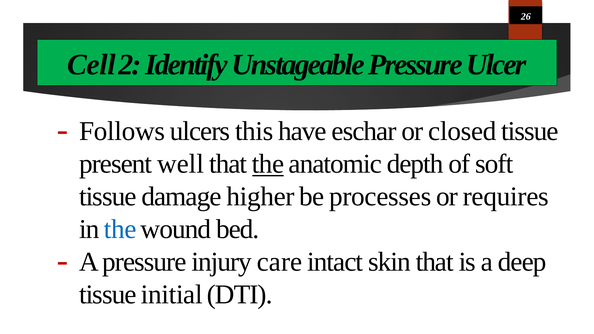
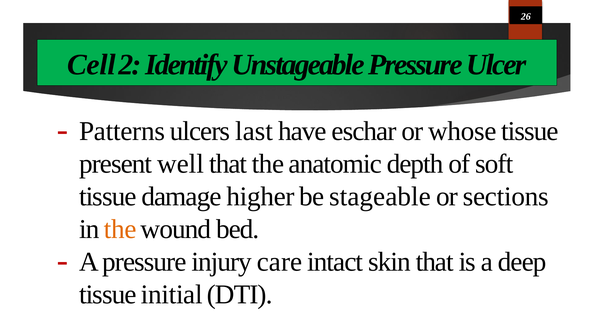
Follows: Follows -> Patterns
this: this -> last
closed: closed -> whose
the at (268, 164) underline: present -> none
processes: processes -> stageable
requires: requires -> sections
the at (120, 229) colour: blue -> orange
